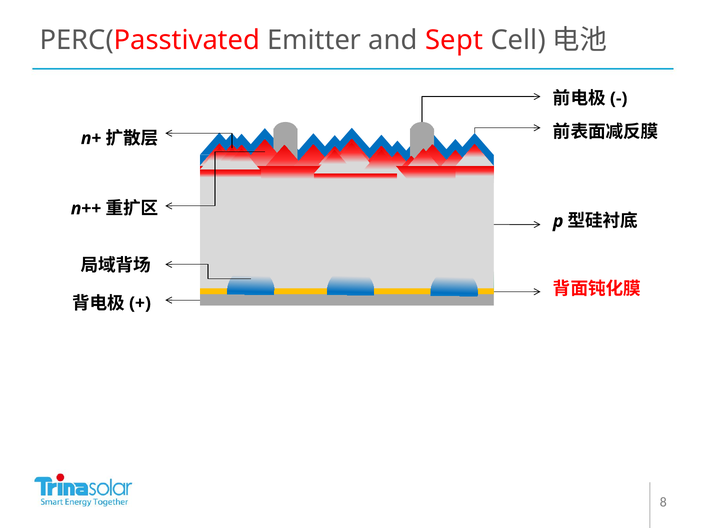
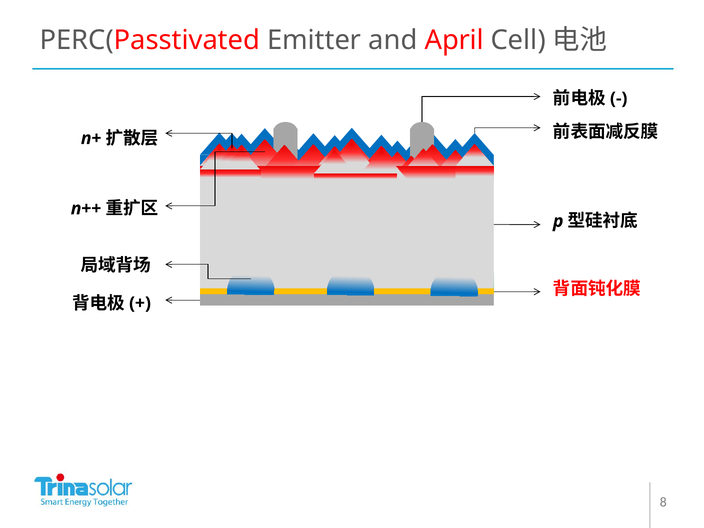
Sept: Sept -> April
